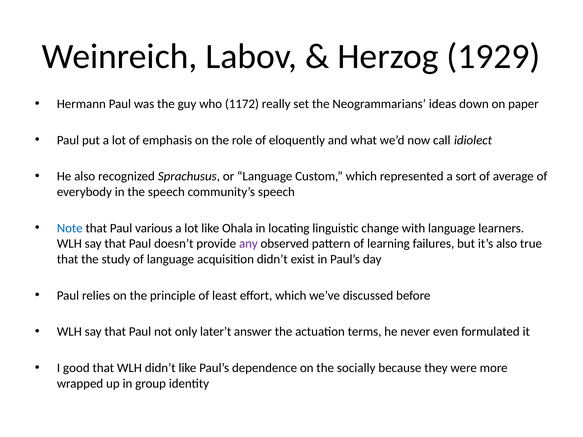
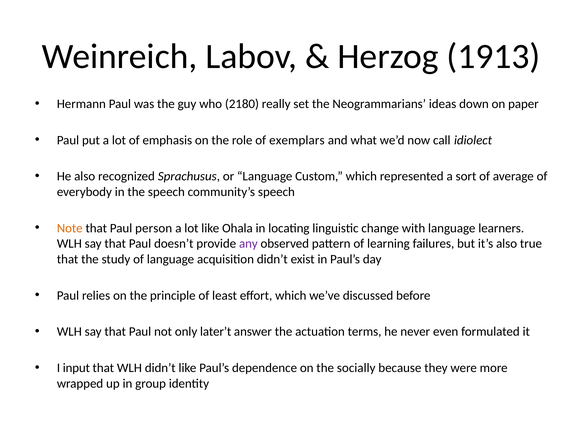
1929: 1929 -> 1913
1172: 1172 -> 2180
eloquently: eloquently -> exemplars
Note colour: blue -> orange
various: various -> person
good: good -> input
